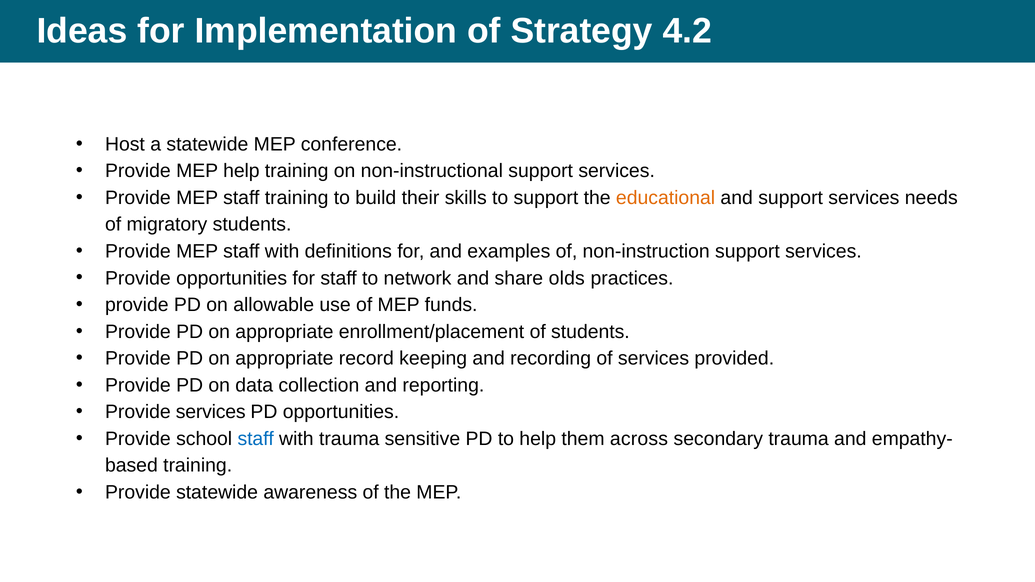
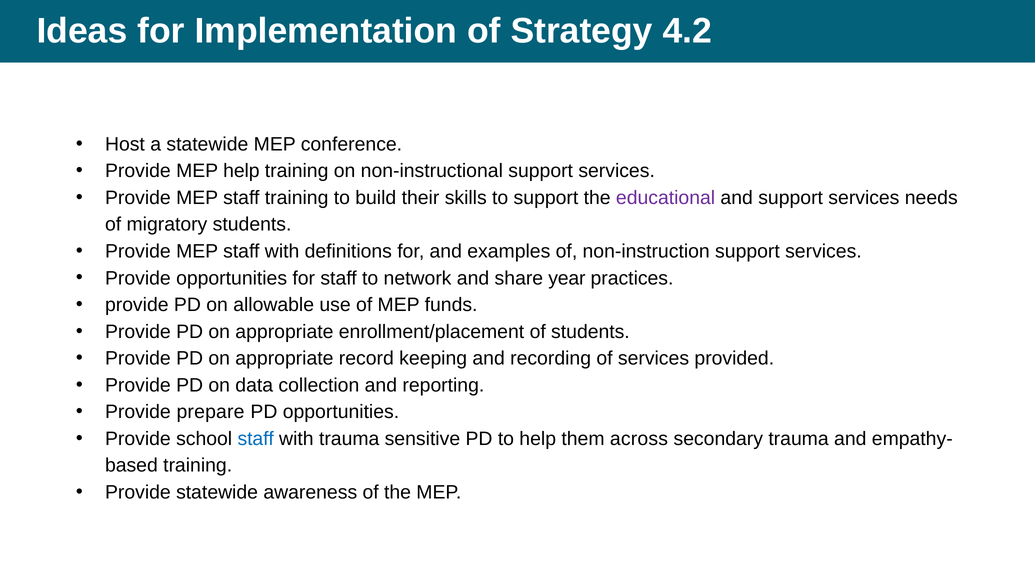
educational colour: orange -> purple
olds: olds -> year
Provide services: services -> prepare
